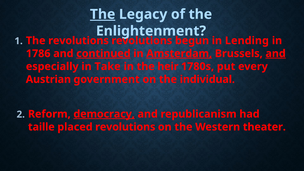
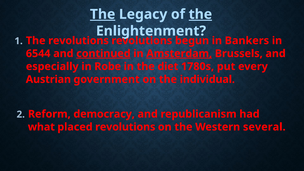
the at (200, 14) underline: none -> present
Lending: Lending -> Bankers
1786: 1786 -> 6544
and at (276, 54) underline: present -> none
Take: Take -> Robe
heir: heir -> diet
democracy underline: present -> none
taille: taille -> what
theater: theater -> several
